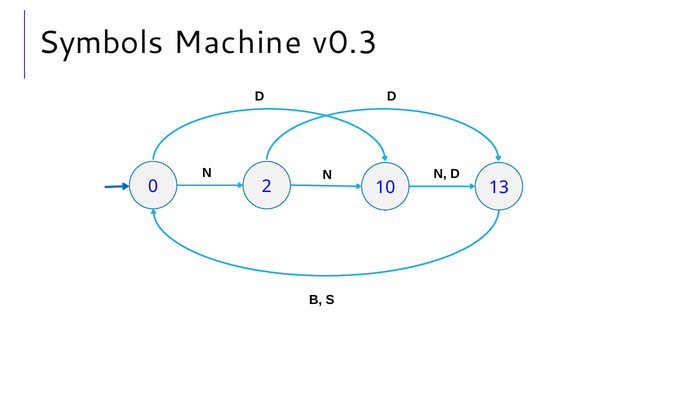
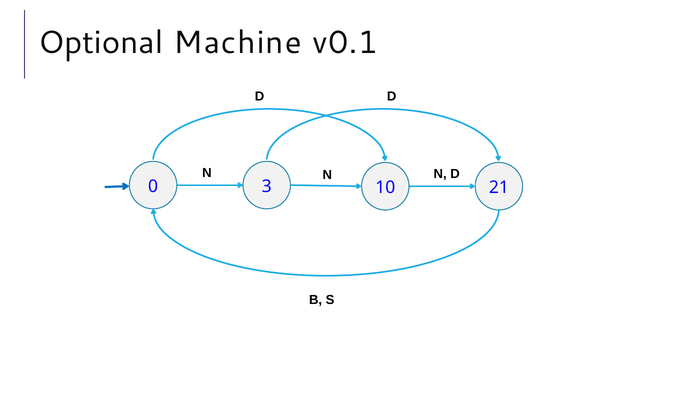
Symbols: Symbols -> Optional
v0.3: v0.3 -> v0.1
2: 2 -> 3
13: 13 -> 21
